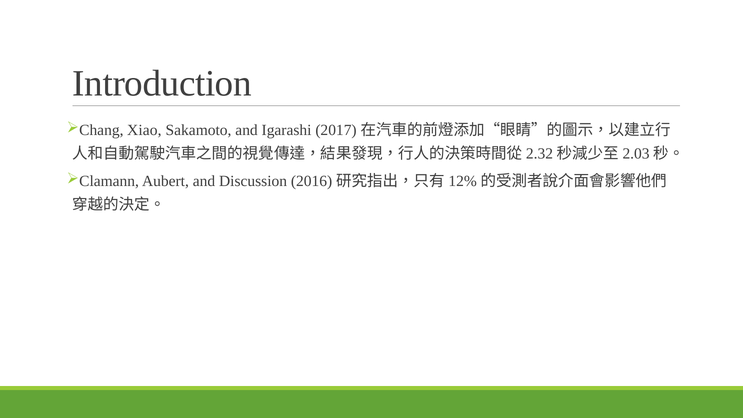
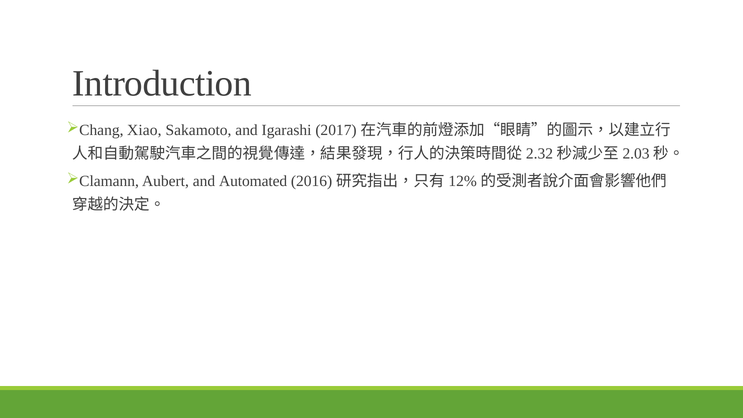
Discussion: Discussion -> Automated
